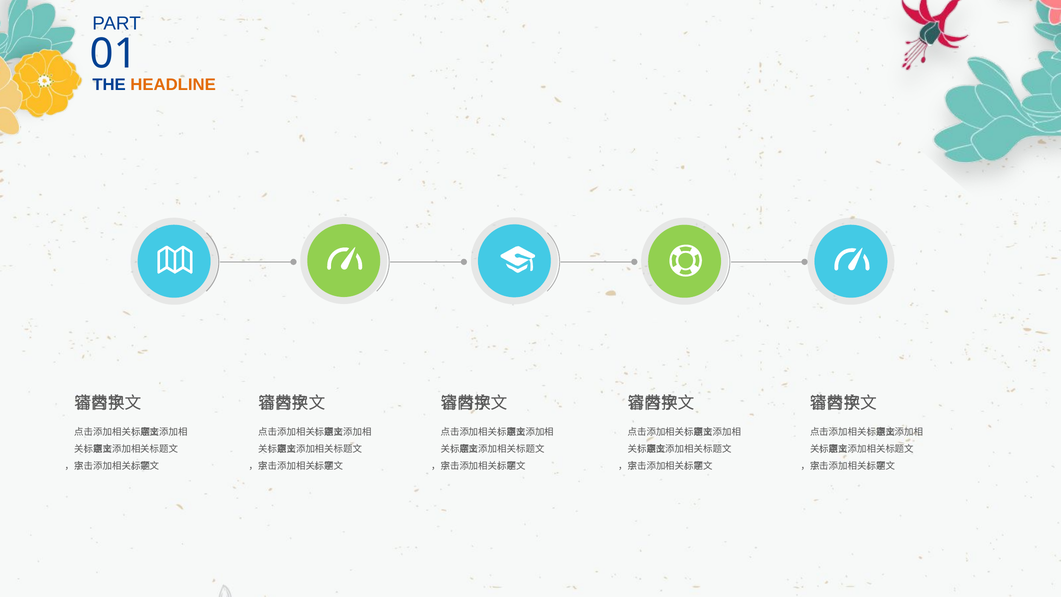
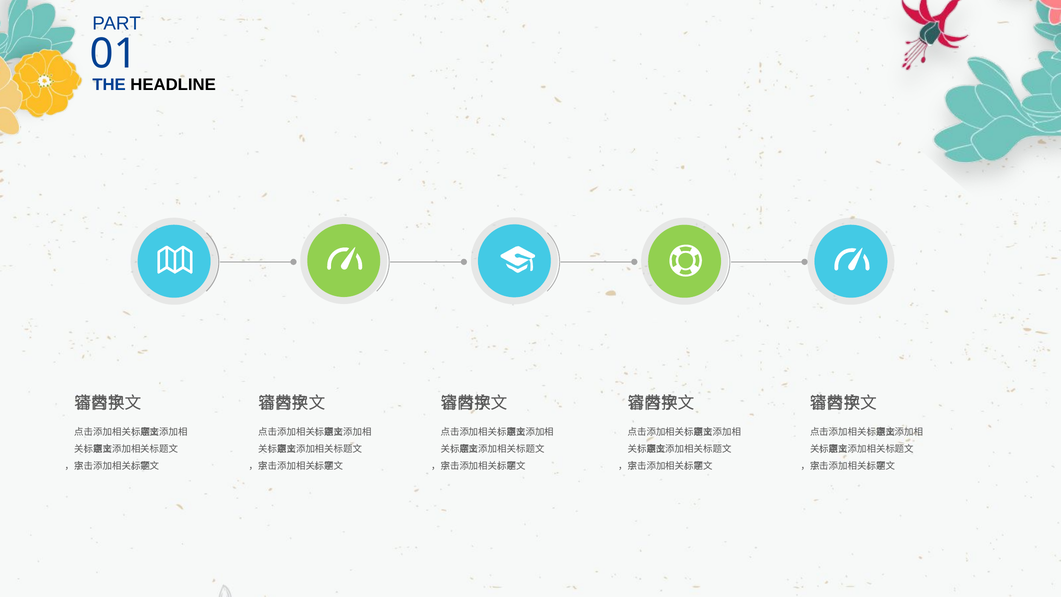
HEADLINE colour: orange -> black
